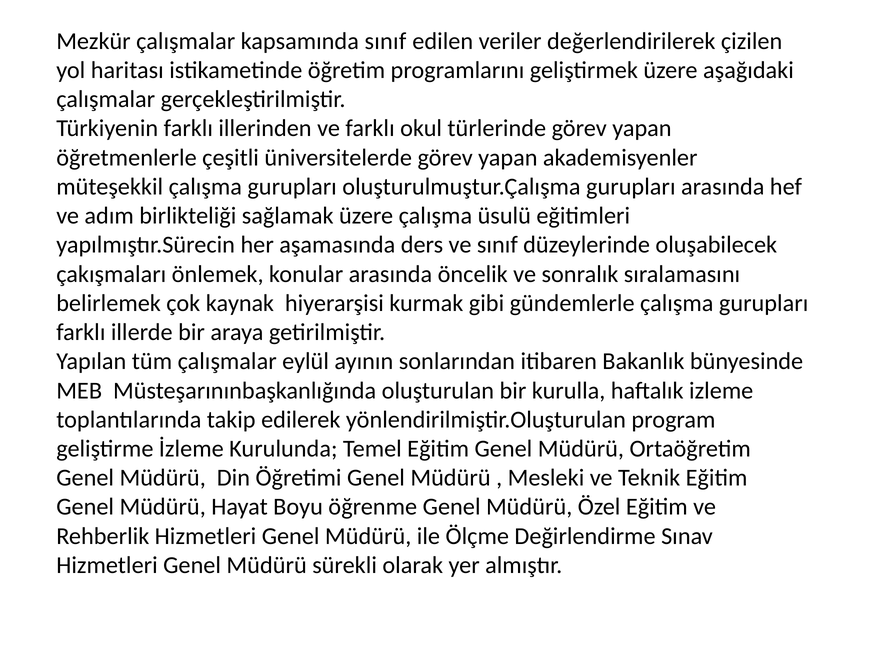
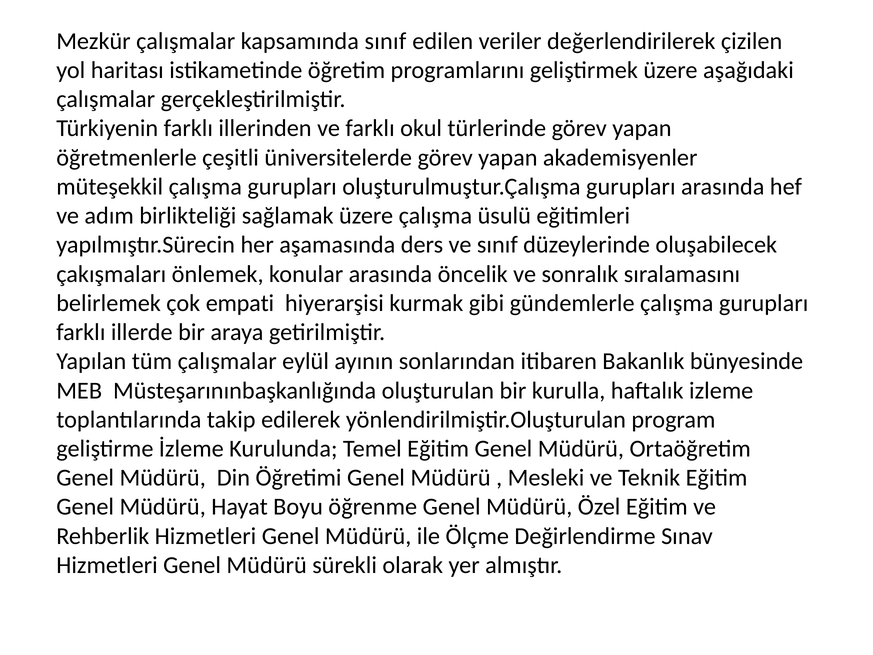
kaynak: kaynak -> empati
